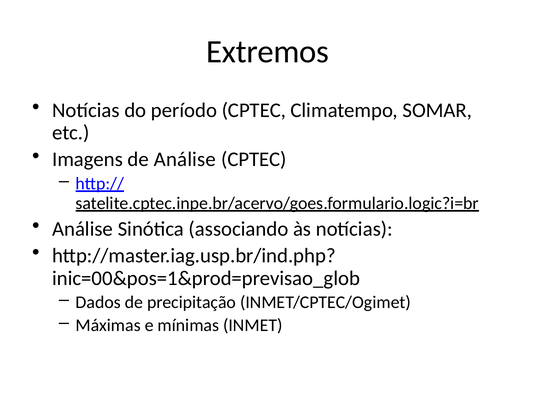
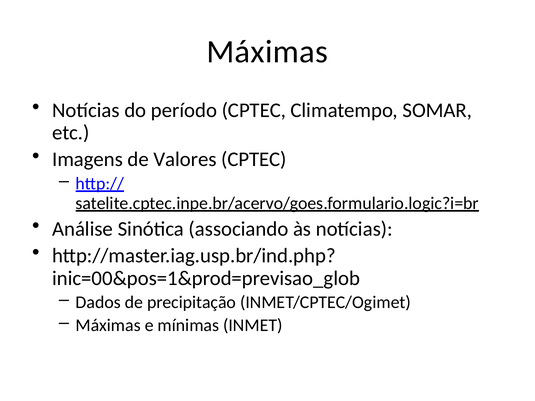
Extremos at (268, 52): Extremos -> Máximas
de Análise: Análise -> Valores
